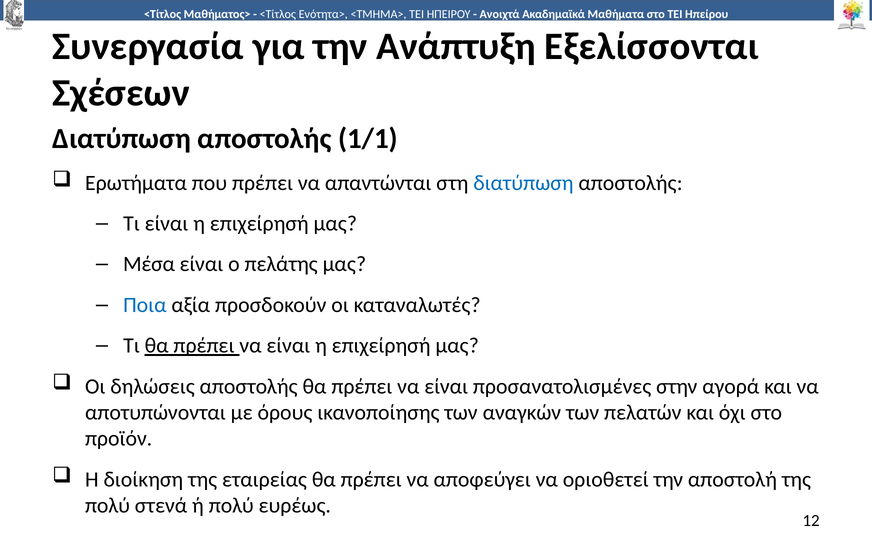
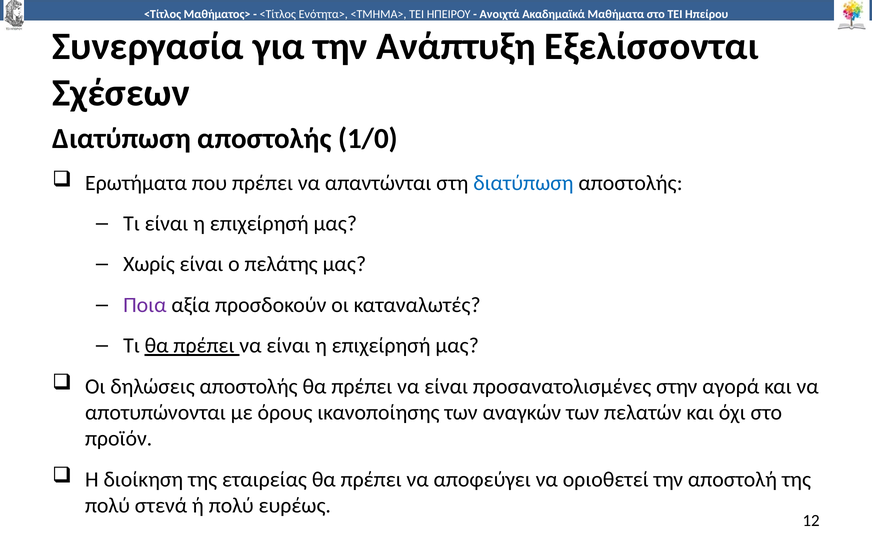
1/1: 1/1 -> 1/0
Μέσα: Μέσα -> Χωρίς
Ποια colour: blue -> purple
